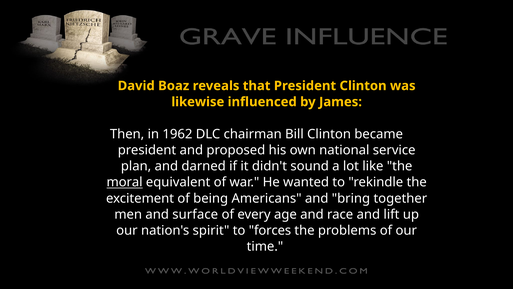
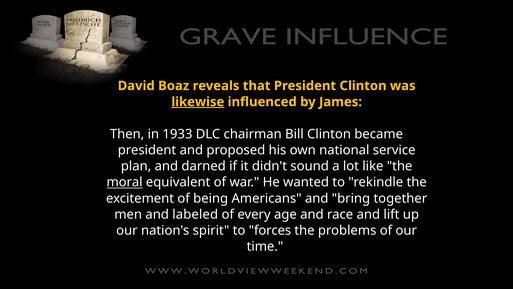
likewise underline: none -> present
1962: 1962 -> 1933
surface: surface -> labeled
